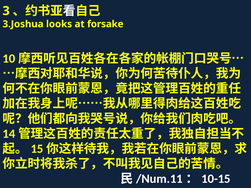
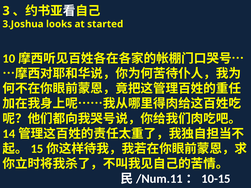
forsake: forsake -> started
